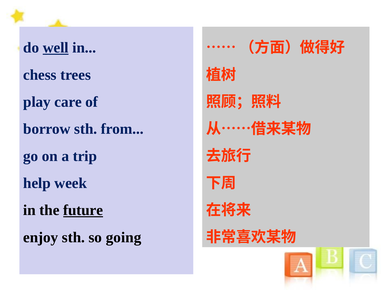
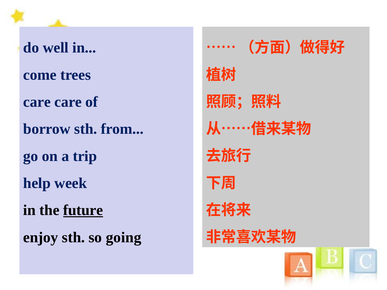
well underline: present -> none
chess: chess -> come
play at (37, 102): play -> care
